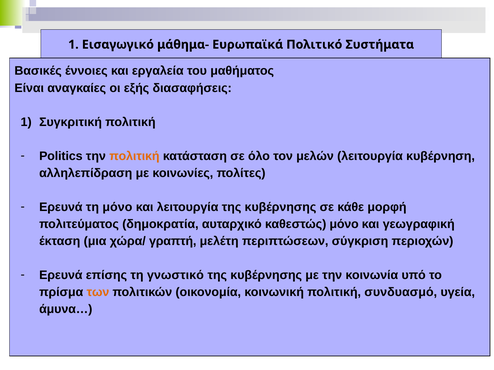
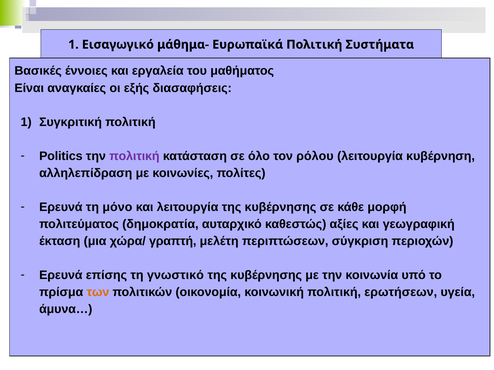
Ευρωπαϊκά Πολιτικό: Πολιτικό -> Πολιτική
πολιτική at (134, 156) colour: orange -> purple
μελών: μελών -> ρόλου
καθεστώς μόνο: μόνο -> αξίες
συνδυασμό: συνδυασμό -> ερωτήσεων
